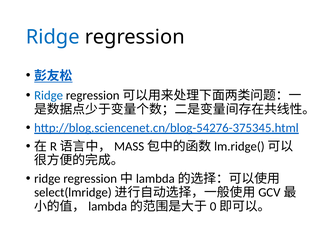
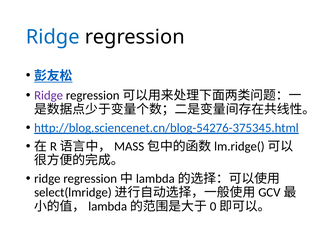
Ridge at (49, 95) colour: blue -> purple
